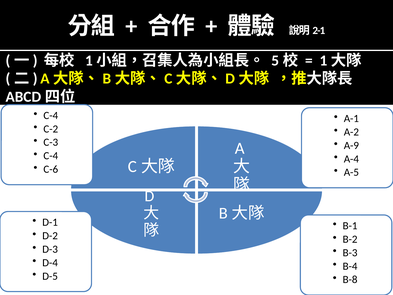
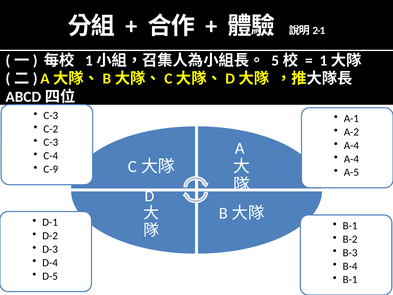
C-4 at (51, 115): C-4 -> C-3
A-9 at (351, 145): A-9 -> A-4
C-6: C-6 -> C-9
B-8 at (350, 279): B-8 -> B-1
